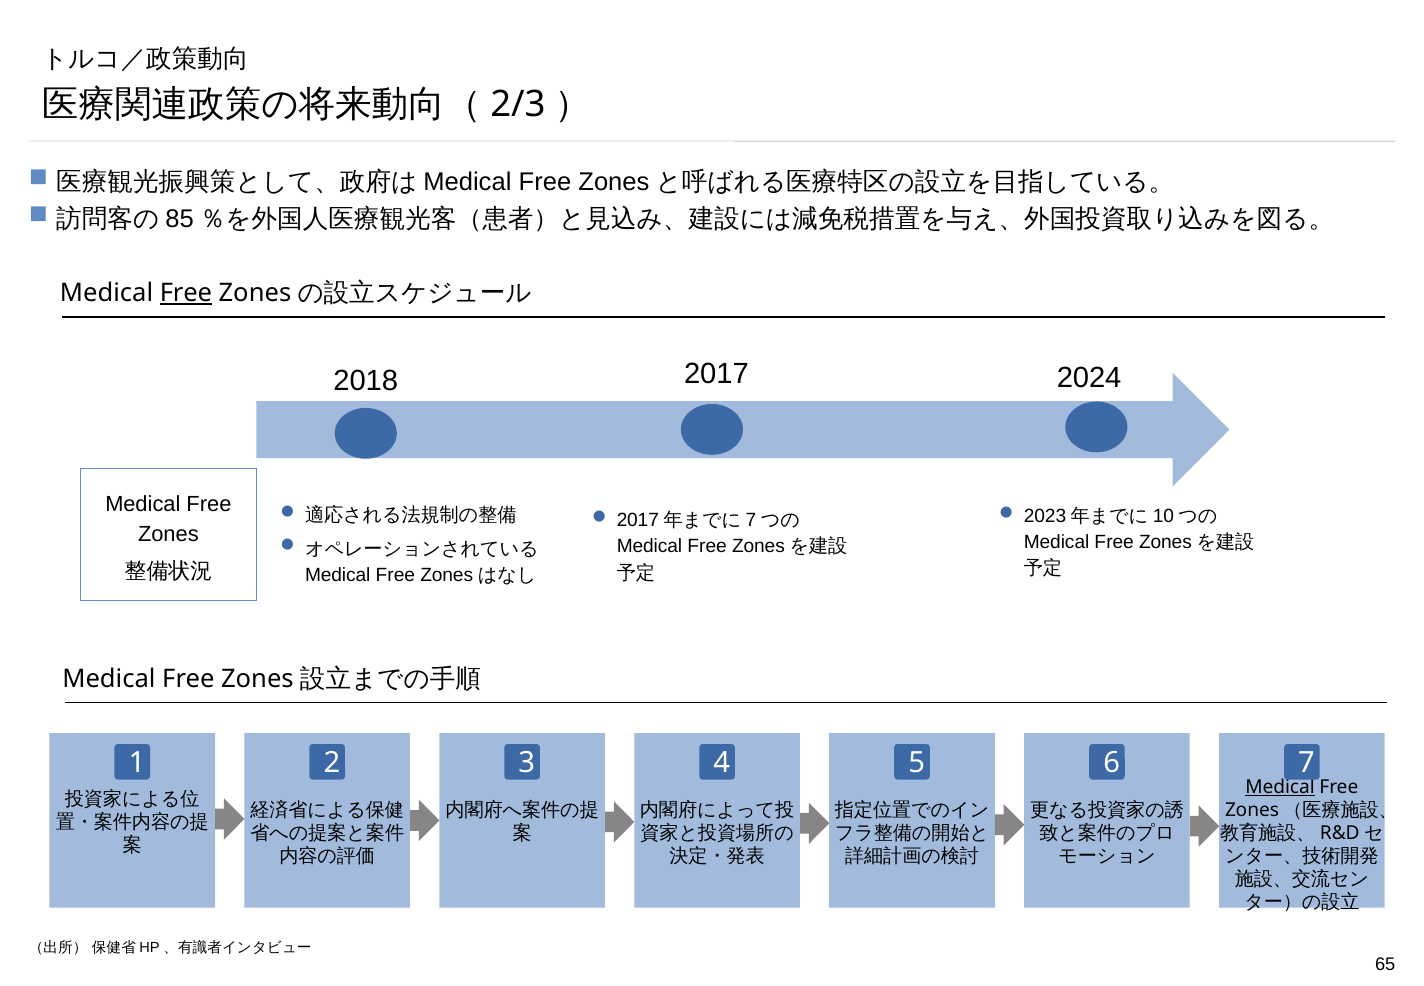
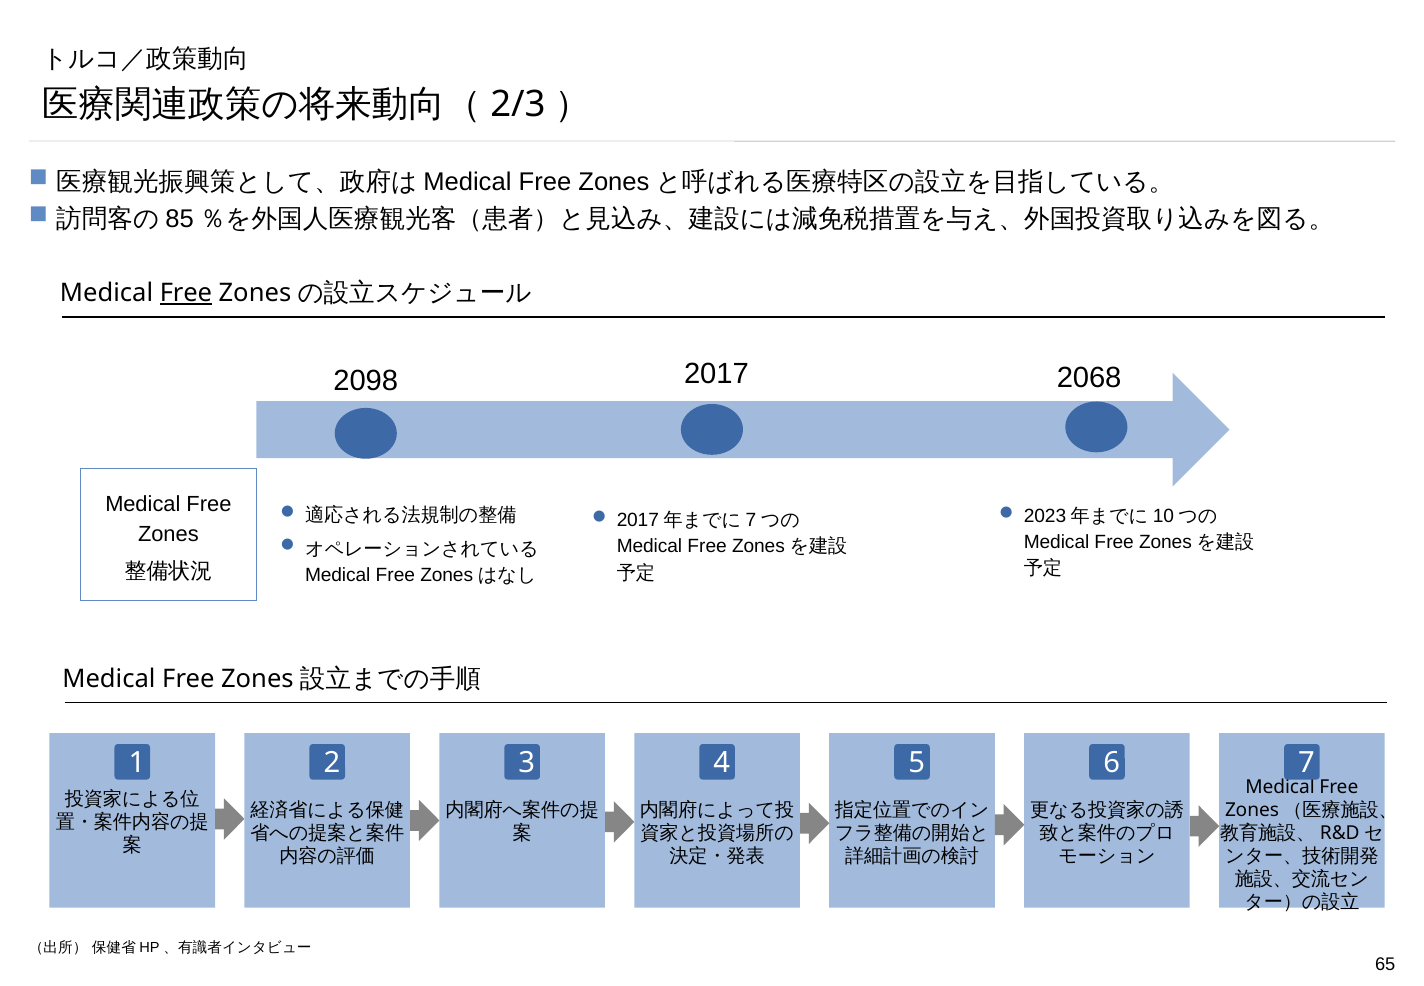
2018: 2018 -> 2098
2024: 2024 -> 2068
Medical at (1280, 787) underline: present -> none
